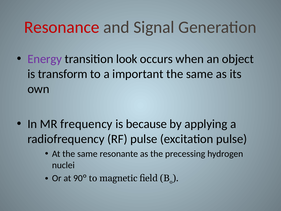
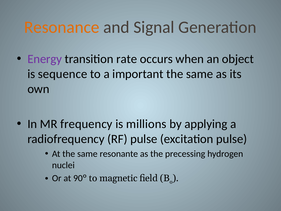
Resonance colour: red -> orange
look: look -> rate
transform: transform -> sequence
because: because -> millions
